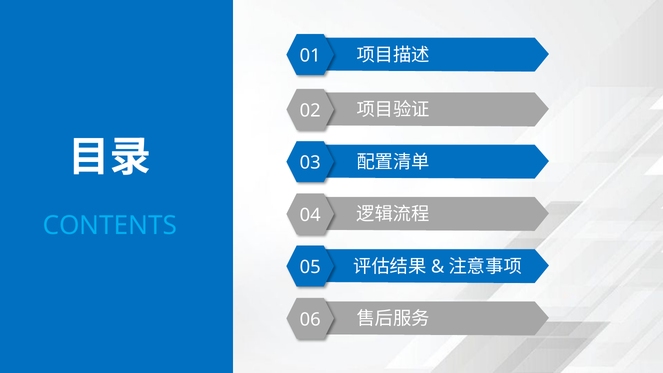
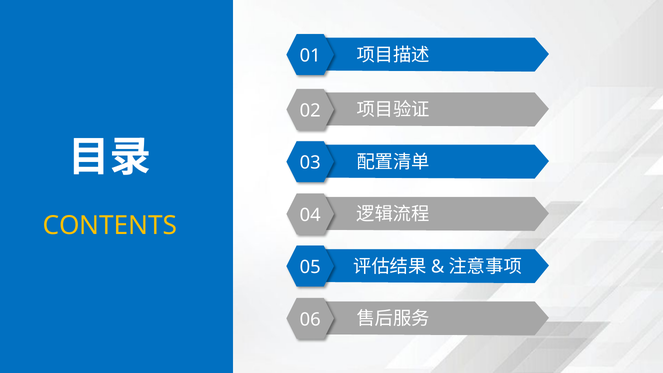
CONTENTS colour: light blue -> yellow
